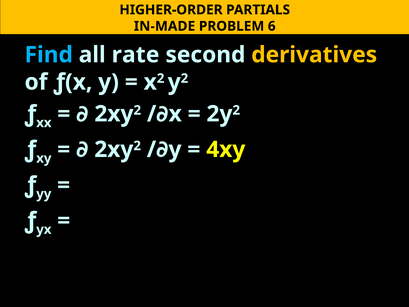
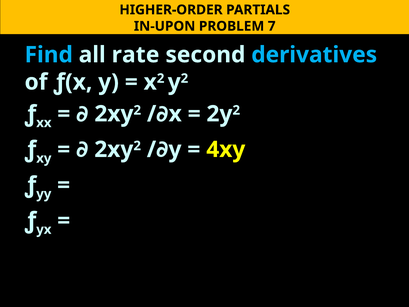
IN-MADE: IN-MADE -> IN-UPON
6: 6 -> 7
derivatives colour: yellow -> light blue
